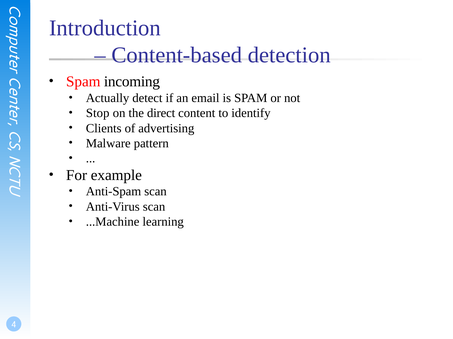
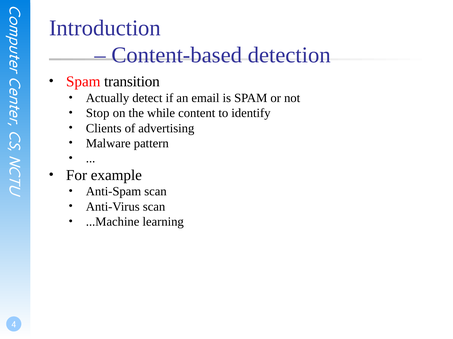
incoming: incoming -> transition
direct: direct -> while
